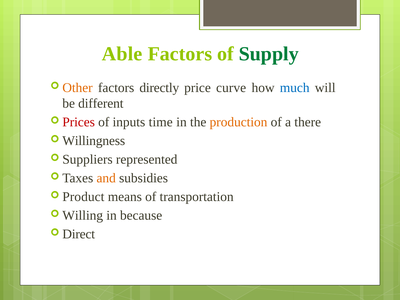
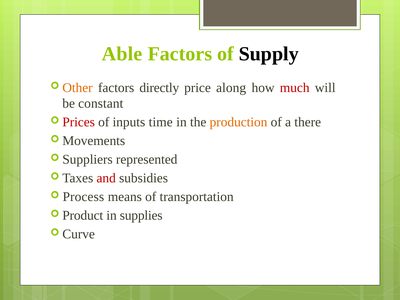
Supply colour: green -> black
curve: curve -> along
much colour: blue -> red
different: different -> constant
Willingness: Willingness -> Movements
and colour: orange -> red
Product: Product -> Process
Willing: Willing -> Product
because: because -> supplies
Direct: Direct -> Curve
